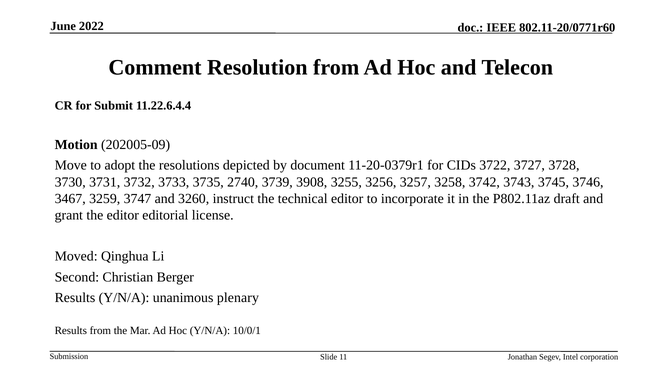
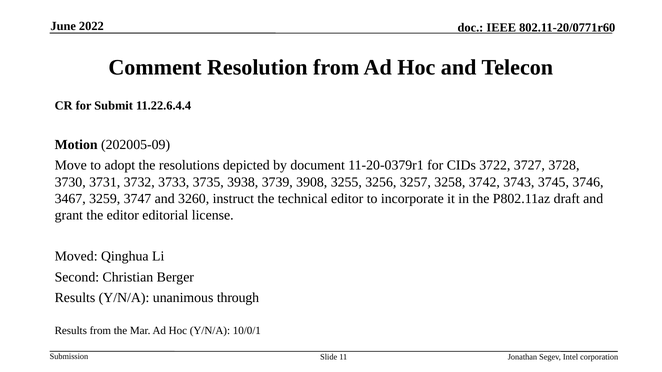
2740: 2740 -> 3938
plenary: plenary -> through
